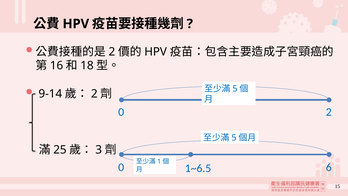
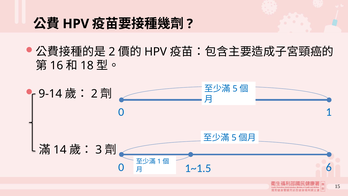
0 2: 2 -> 1
25: 25 -> 14
1~6.5: 1~6.5 -> 1~1.5
